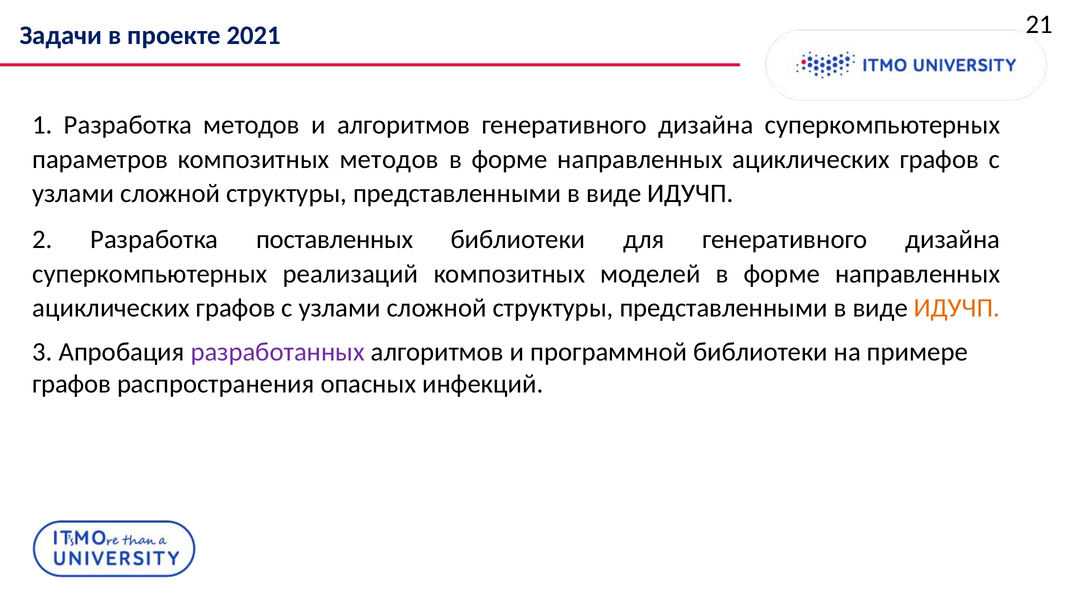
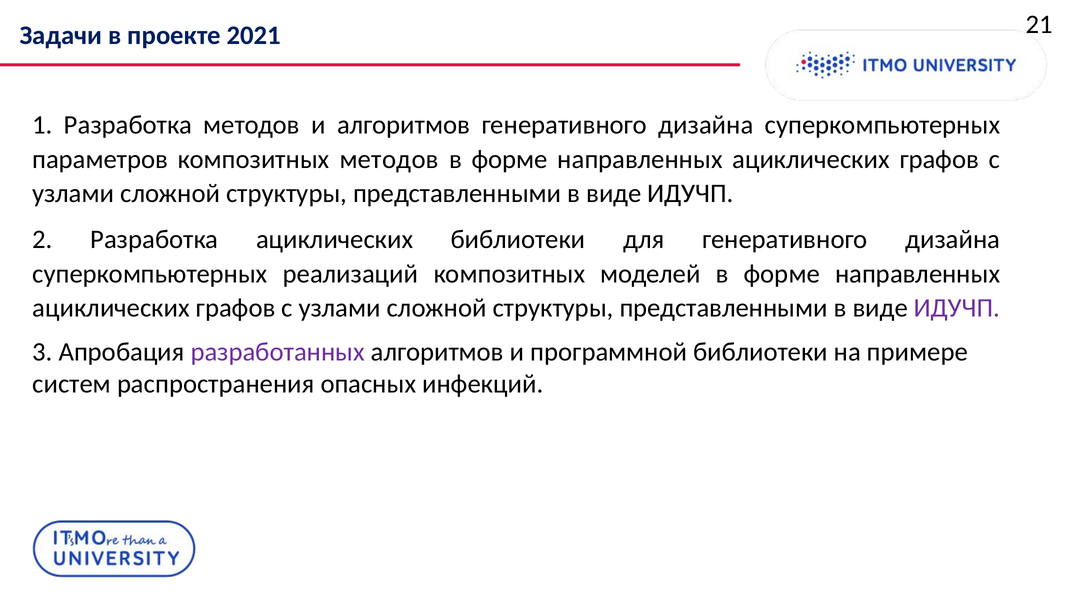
Разработка поставленных: поставленных -> ациклических
ИДУЧП at (957, 308) colour: orange -> purple
графов at (72, 384): графов -> систем
